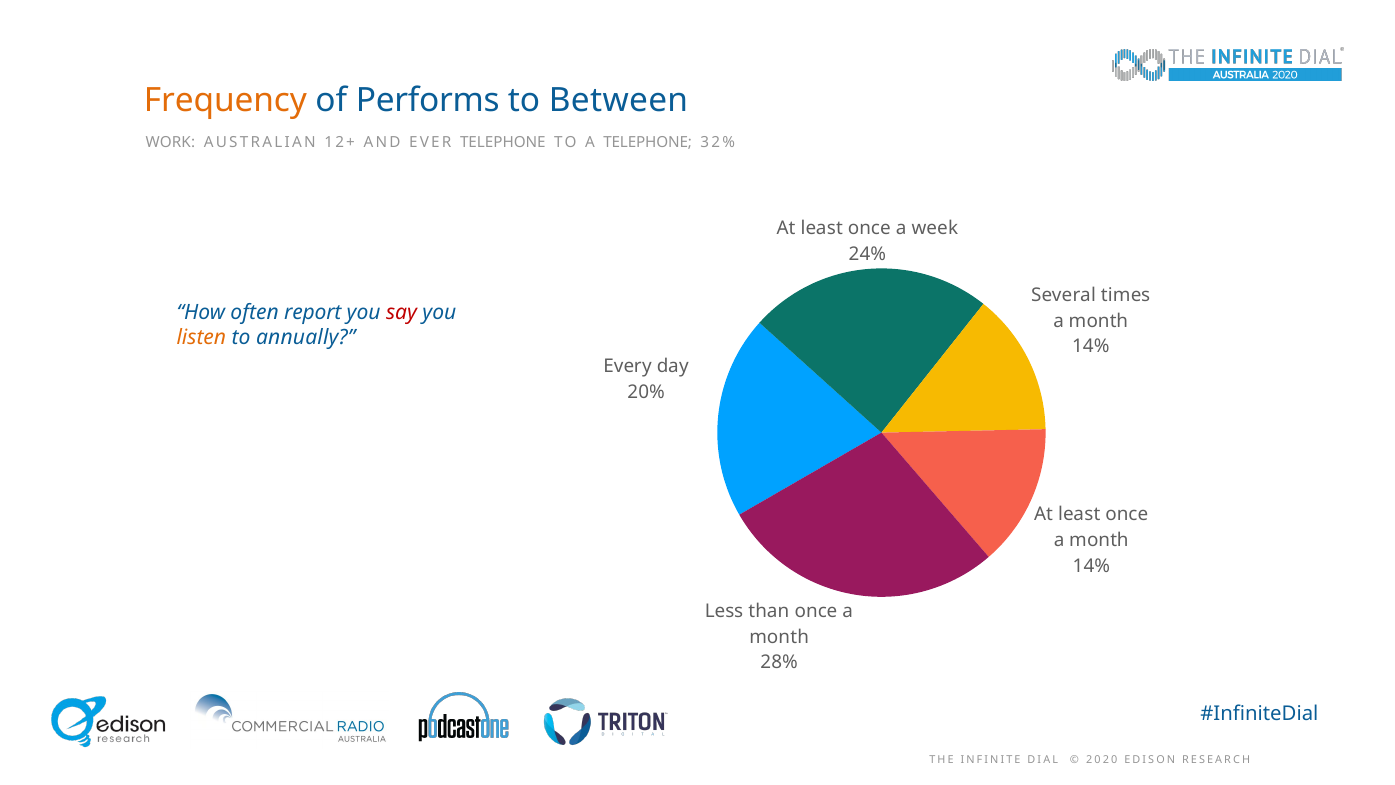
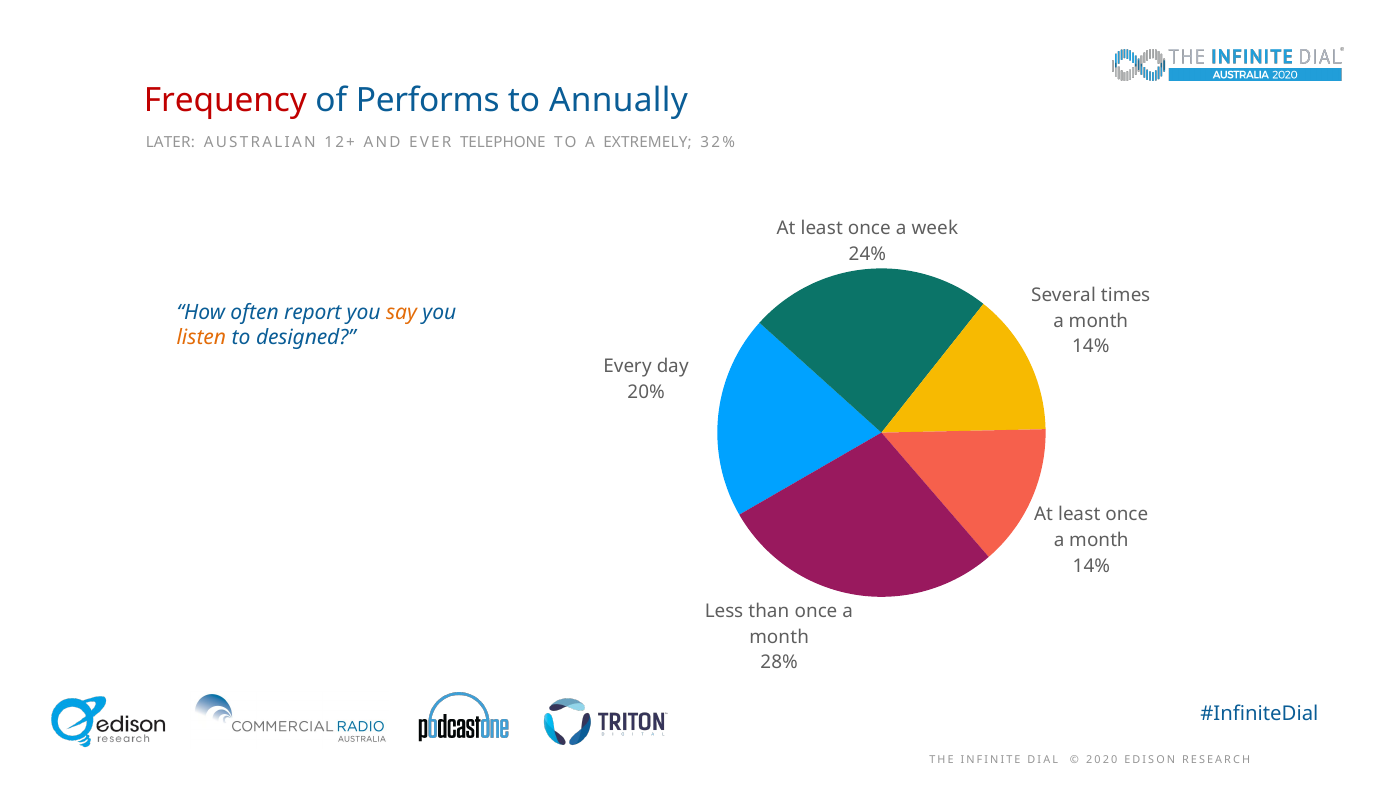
Frequency colour: orange -> red
Between: Between -> Annually
WORK: WORK -> LATER
A TELEPHONE: TELEPHONE -> EXTREMELY
say colour: red -> orange
annually: annually -> designed
